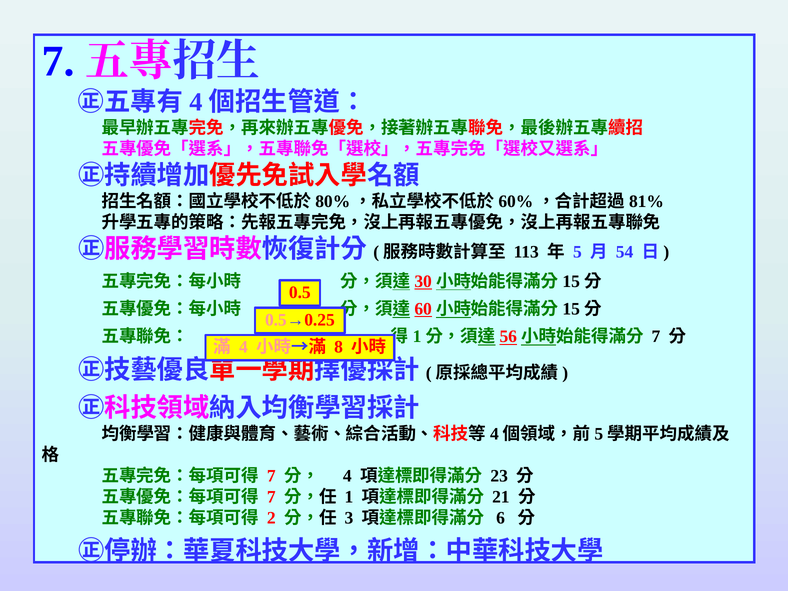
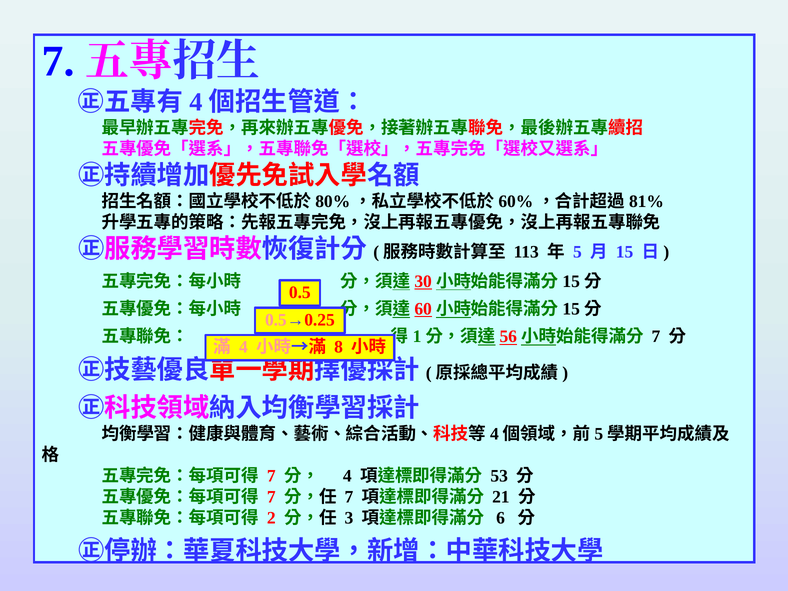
54: 54 -> 15
23: 23 -> 53
1 at (349, 497): 1 -> 7
